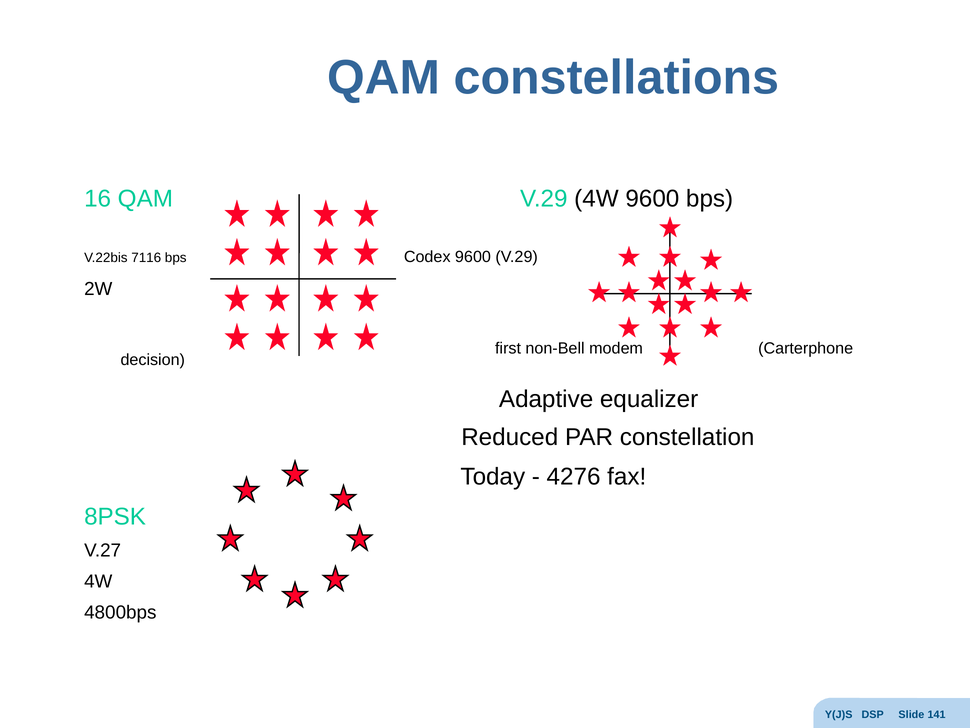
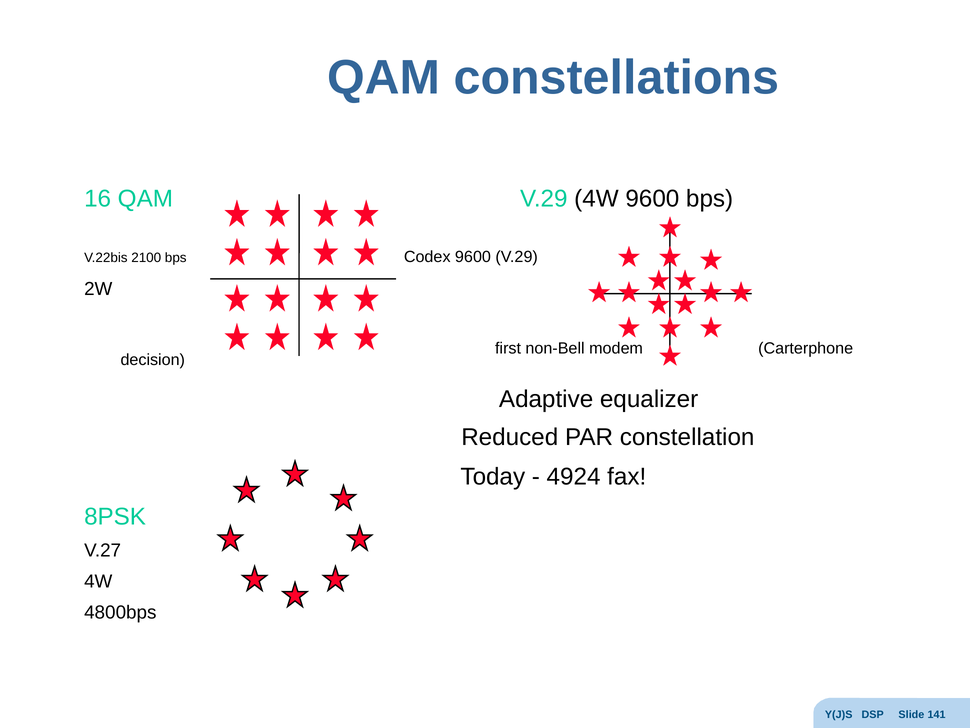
7116: 7116 -> 2100
4276: 4276 -> 4924
